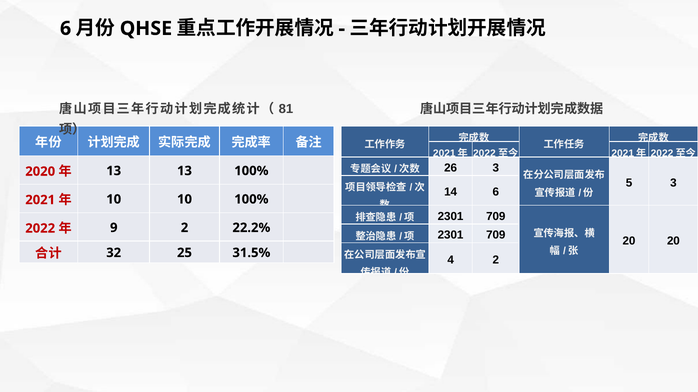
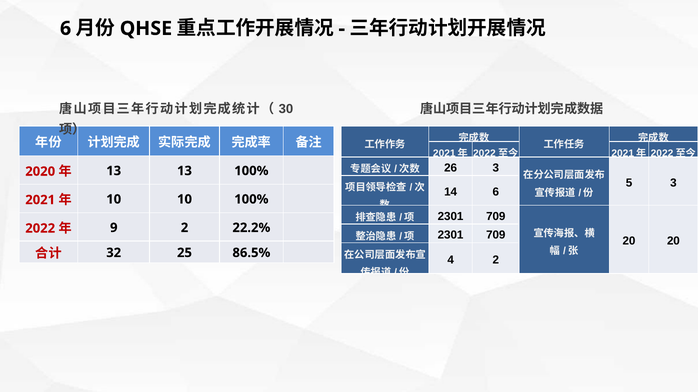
81: 81 -> 30
31.5%: 31.5% -> 86.5%
